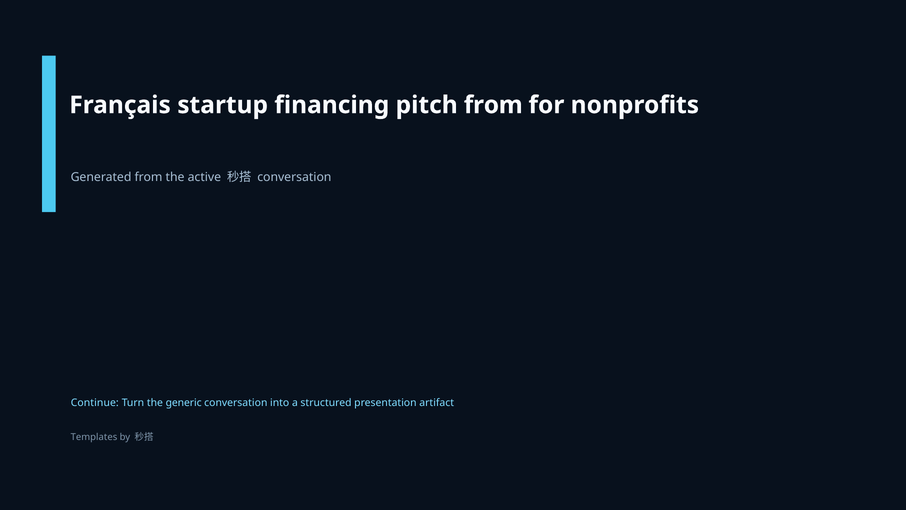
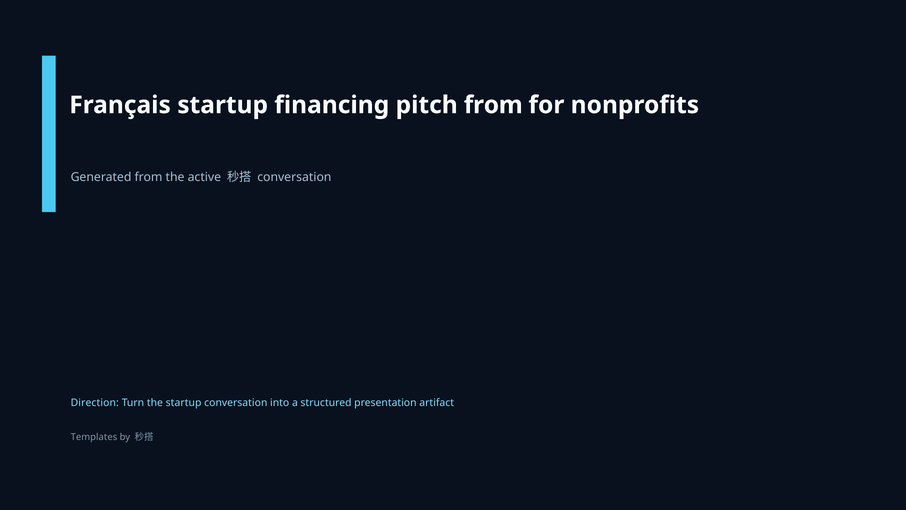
Continue: Continue -> Direction
the generic: generic -> startup
